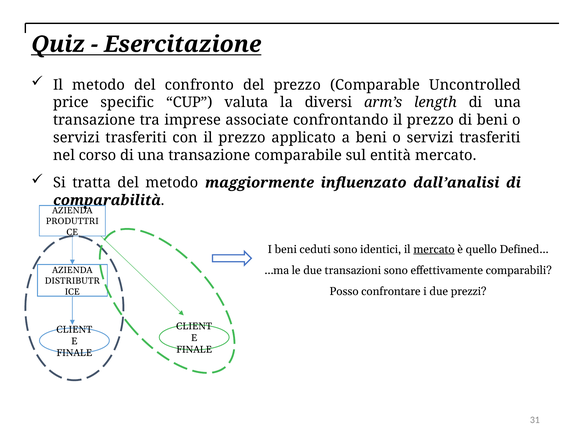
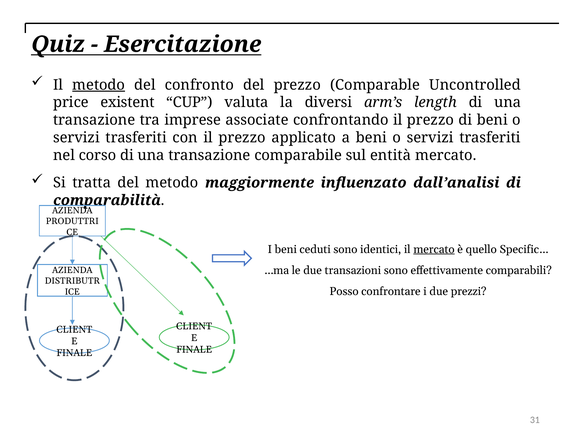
metodo at (99, 85) underline: none -> present
specific: specific -> existent
Defined…: Defined… -> Specific…
